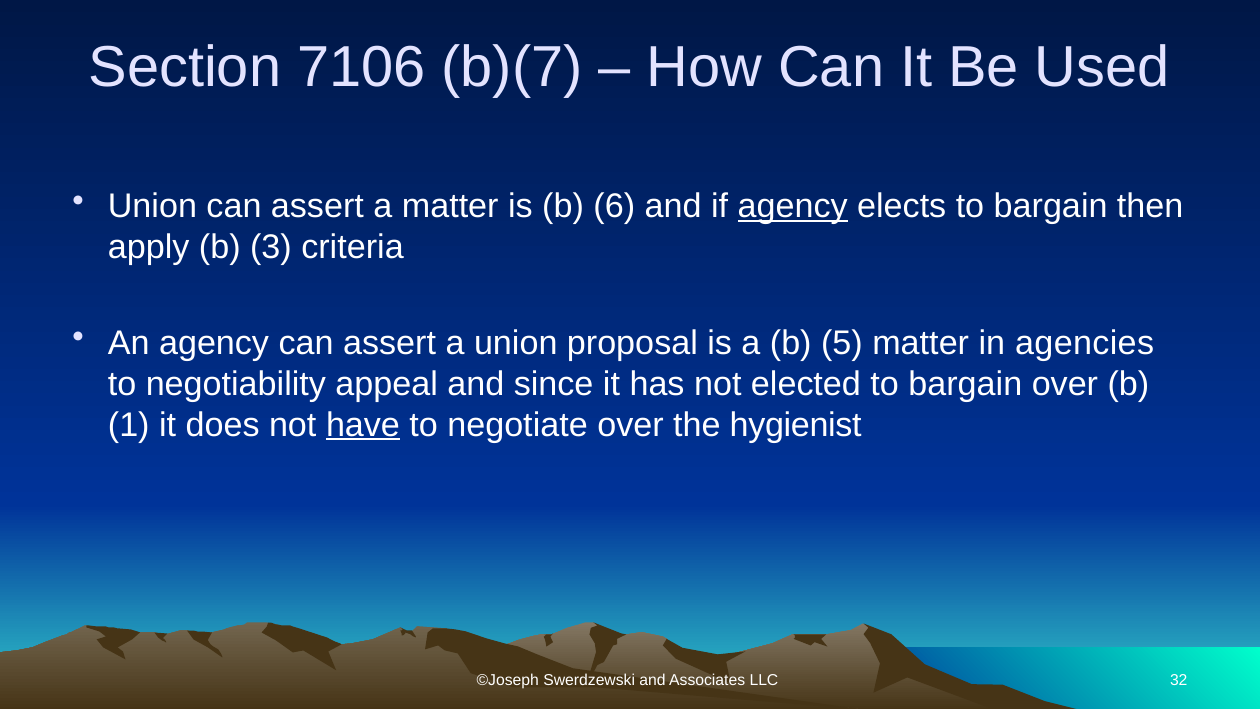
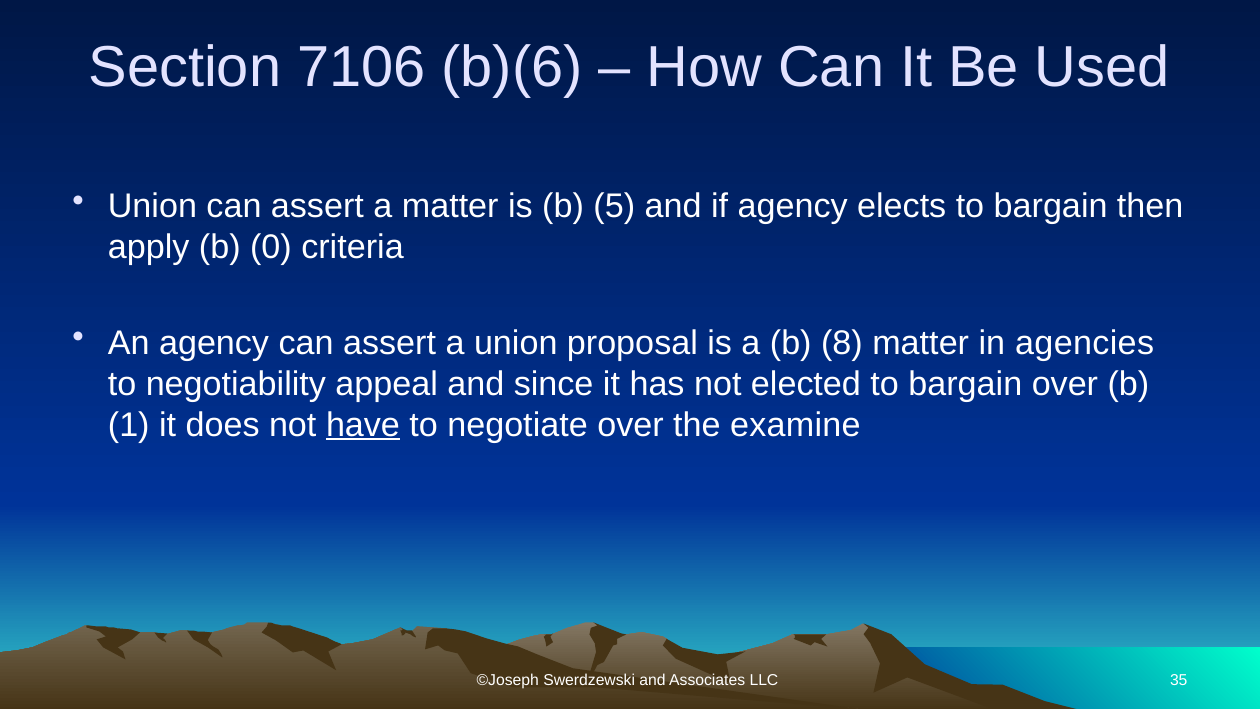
b)(7: b)(7 -> b)(6
6: 6 -> 5
agency at (793, 206) underline: present -> none
3: 3 -> 0
5: 5 -> 8
hygienist: hygienist -> examine
32: 32 -> 35
